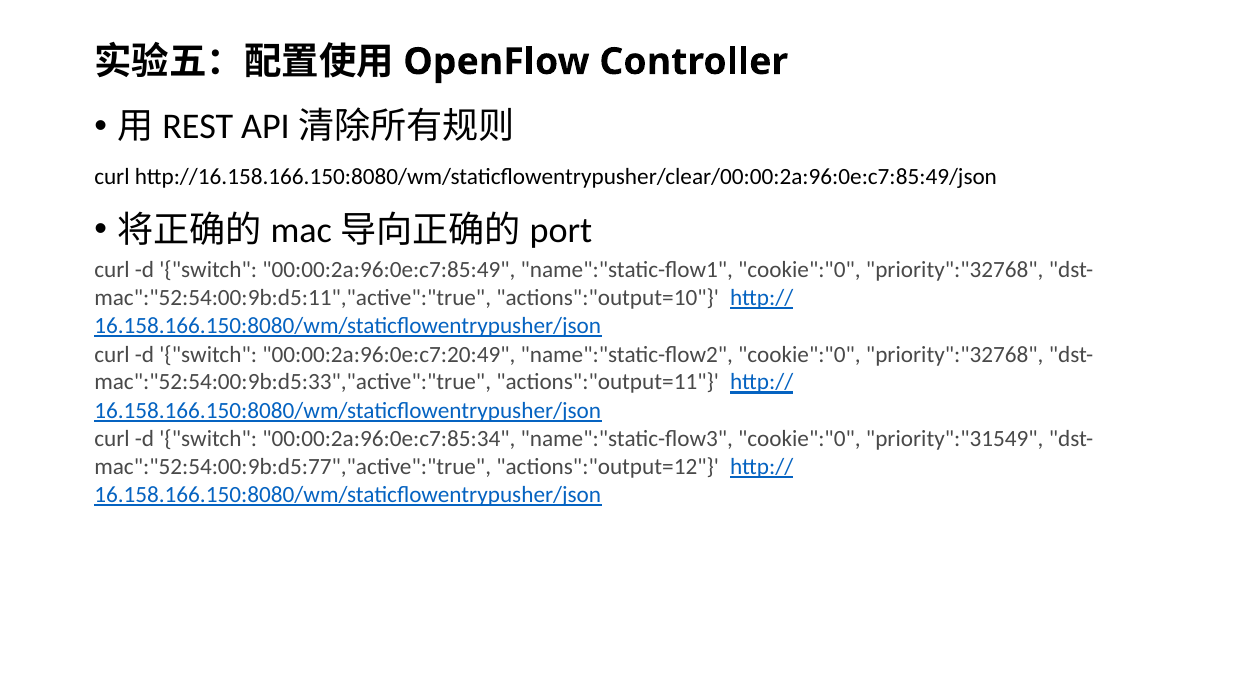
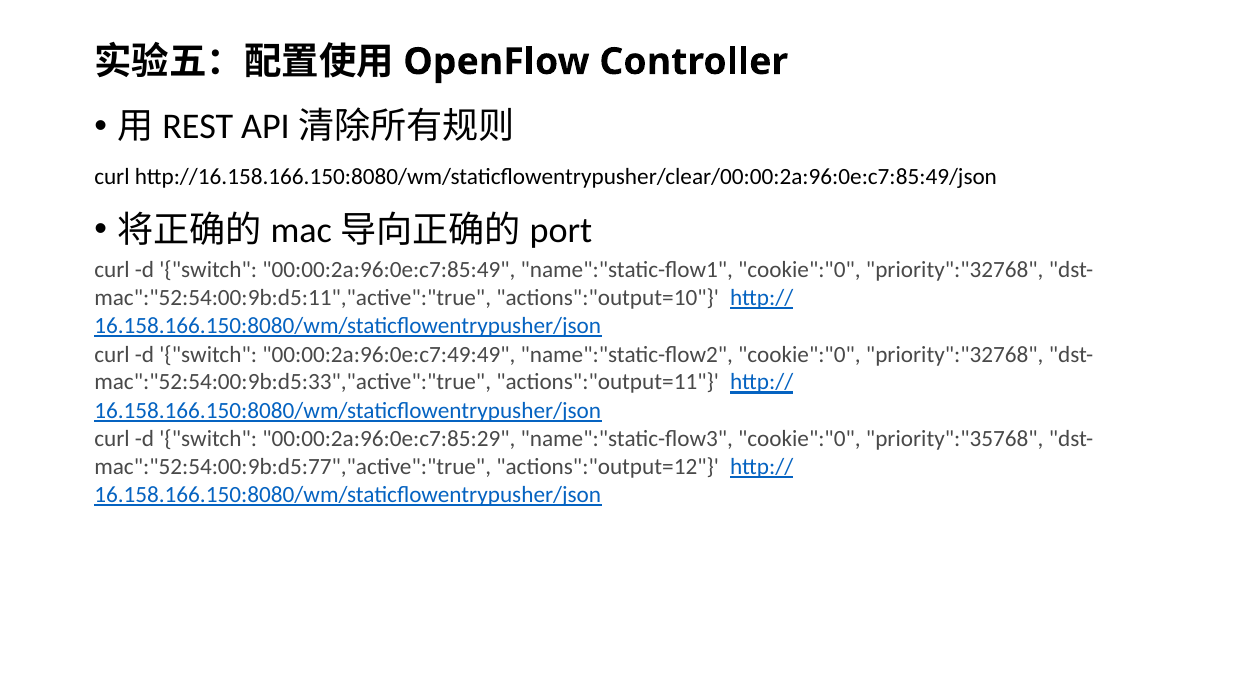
00:00:2a:96:0e:c7:20:49: 00:00:2a:96:0e:c7:20:49 -> 00:00:2a:96:0e:c7:49:49
00:00:2a:96:0e:c7:85:34: 00:00:2a:96:0e:c7:85:34 -> 00:00:2a:96:0e:c7:85:29
priority":"31549: priority":"31549 -> priority":"35768
